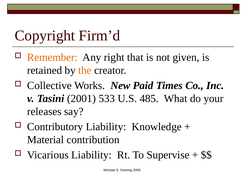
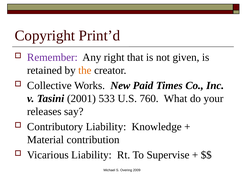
Firm’d: Firm’d -> Print’d
Remember colour: orange -> purple
485: 485 -> 760
